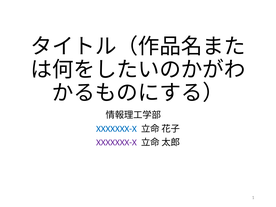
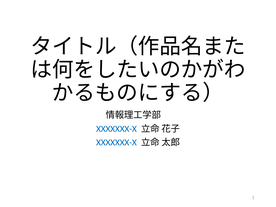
XXXXXXX-X at (116, 143) colour: purple -> blue
